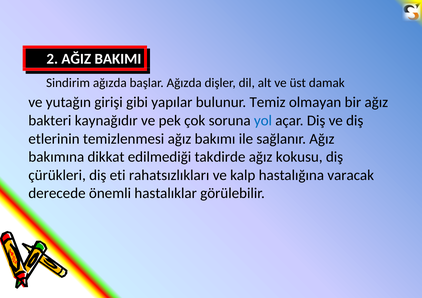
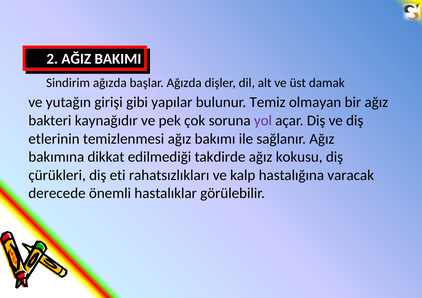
yol colour: blue -> purple
